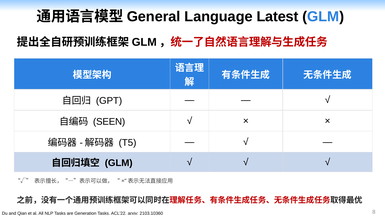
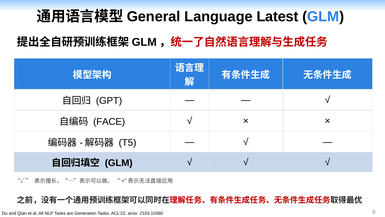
SEEN: SEEN -> FACE
